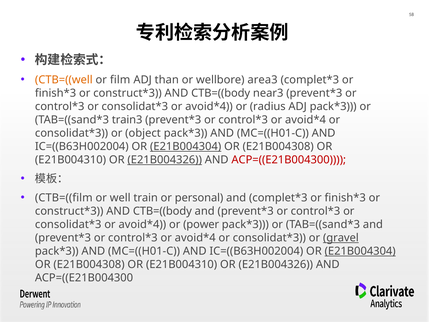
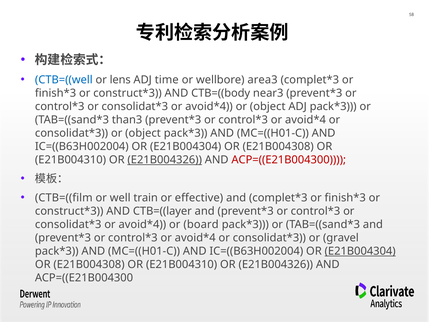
CTB=((well colour: orange -> blue
film: film -> lens
than: than -> time
radius at (268, 106): radius -> object
train3: train3 -> than3
E21B004304 at (186, 146) underline: present -> none
personal: personal -> effective
CTB=((body at (162, 211): CTB=((body -> CTB=((layer
power: power -> board
gravel underline: present -> none
